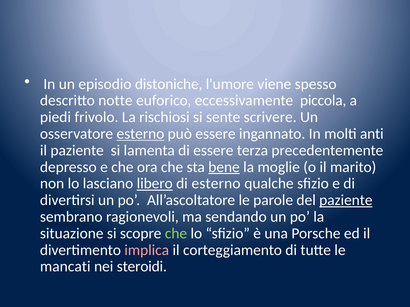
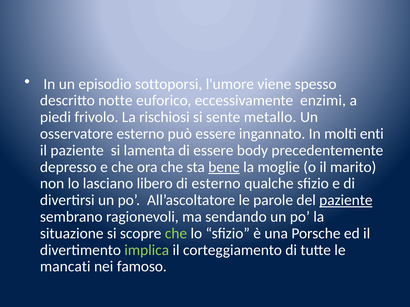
distoniche: distoniche -> sottoporsi
piccola: piccola -> enzimi
scrivere: scrivere -> metallo
esterno at (140, 134) underline: present -> none
anti: anti -> enti
terza: terza -> body
libero underline: present -> none
implica colour: pink -> light green
steroidi: steroidi -> famoso
